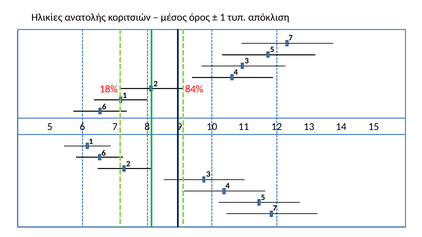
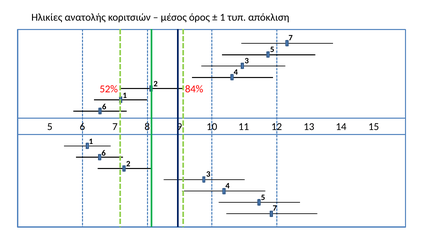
18%: 18% -> 52%
